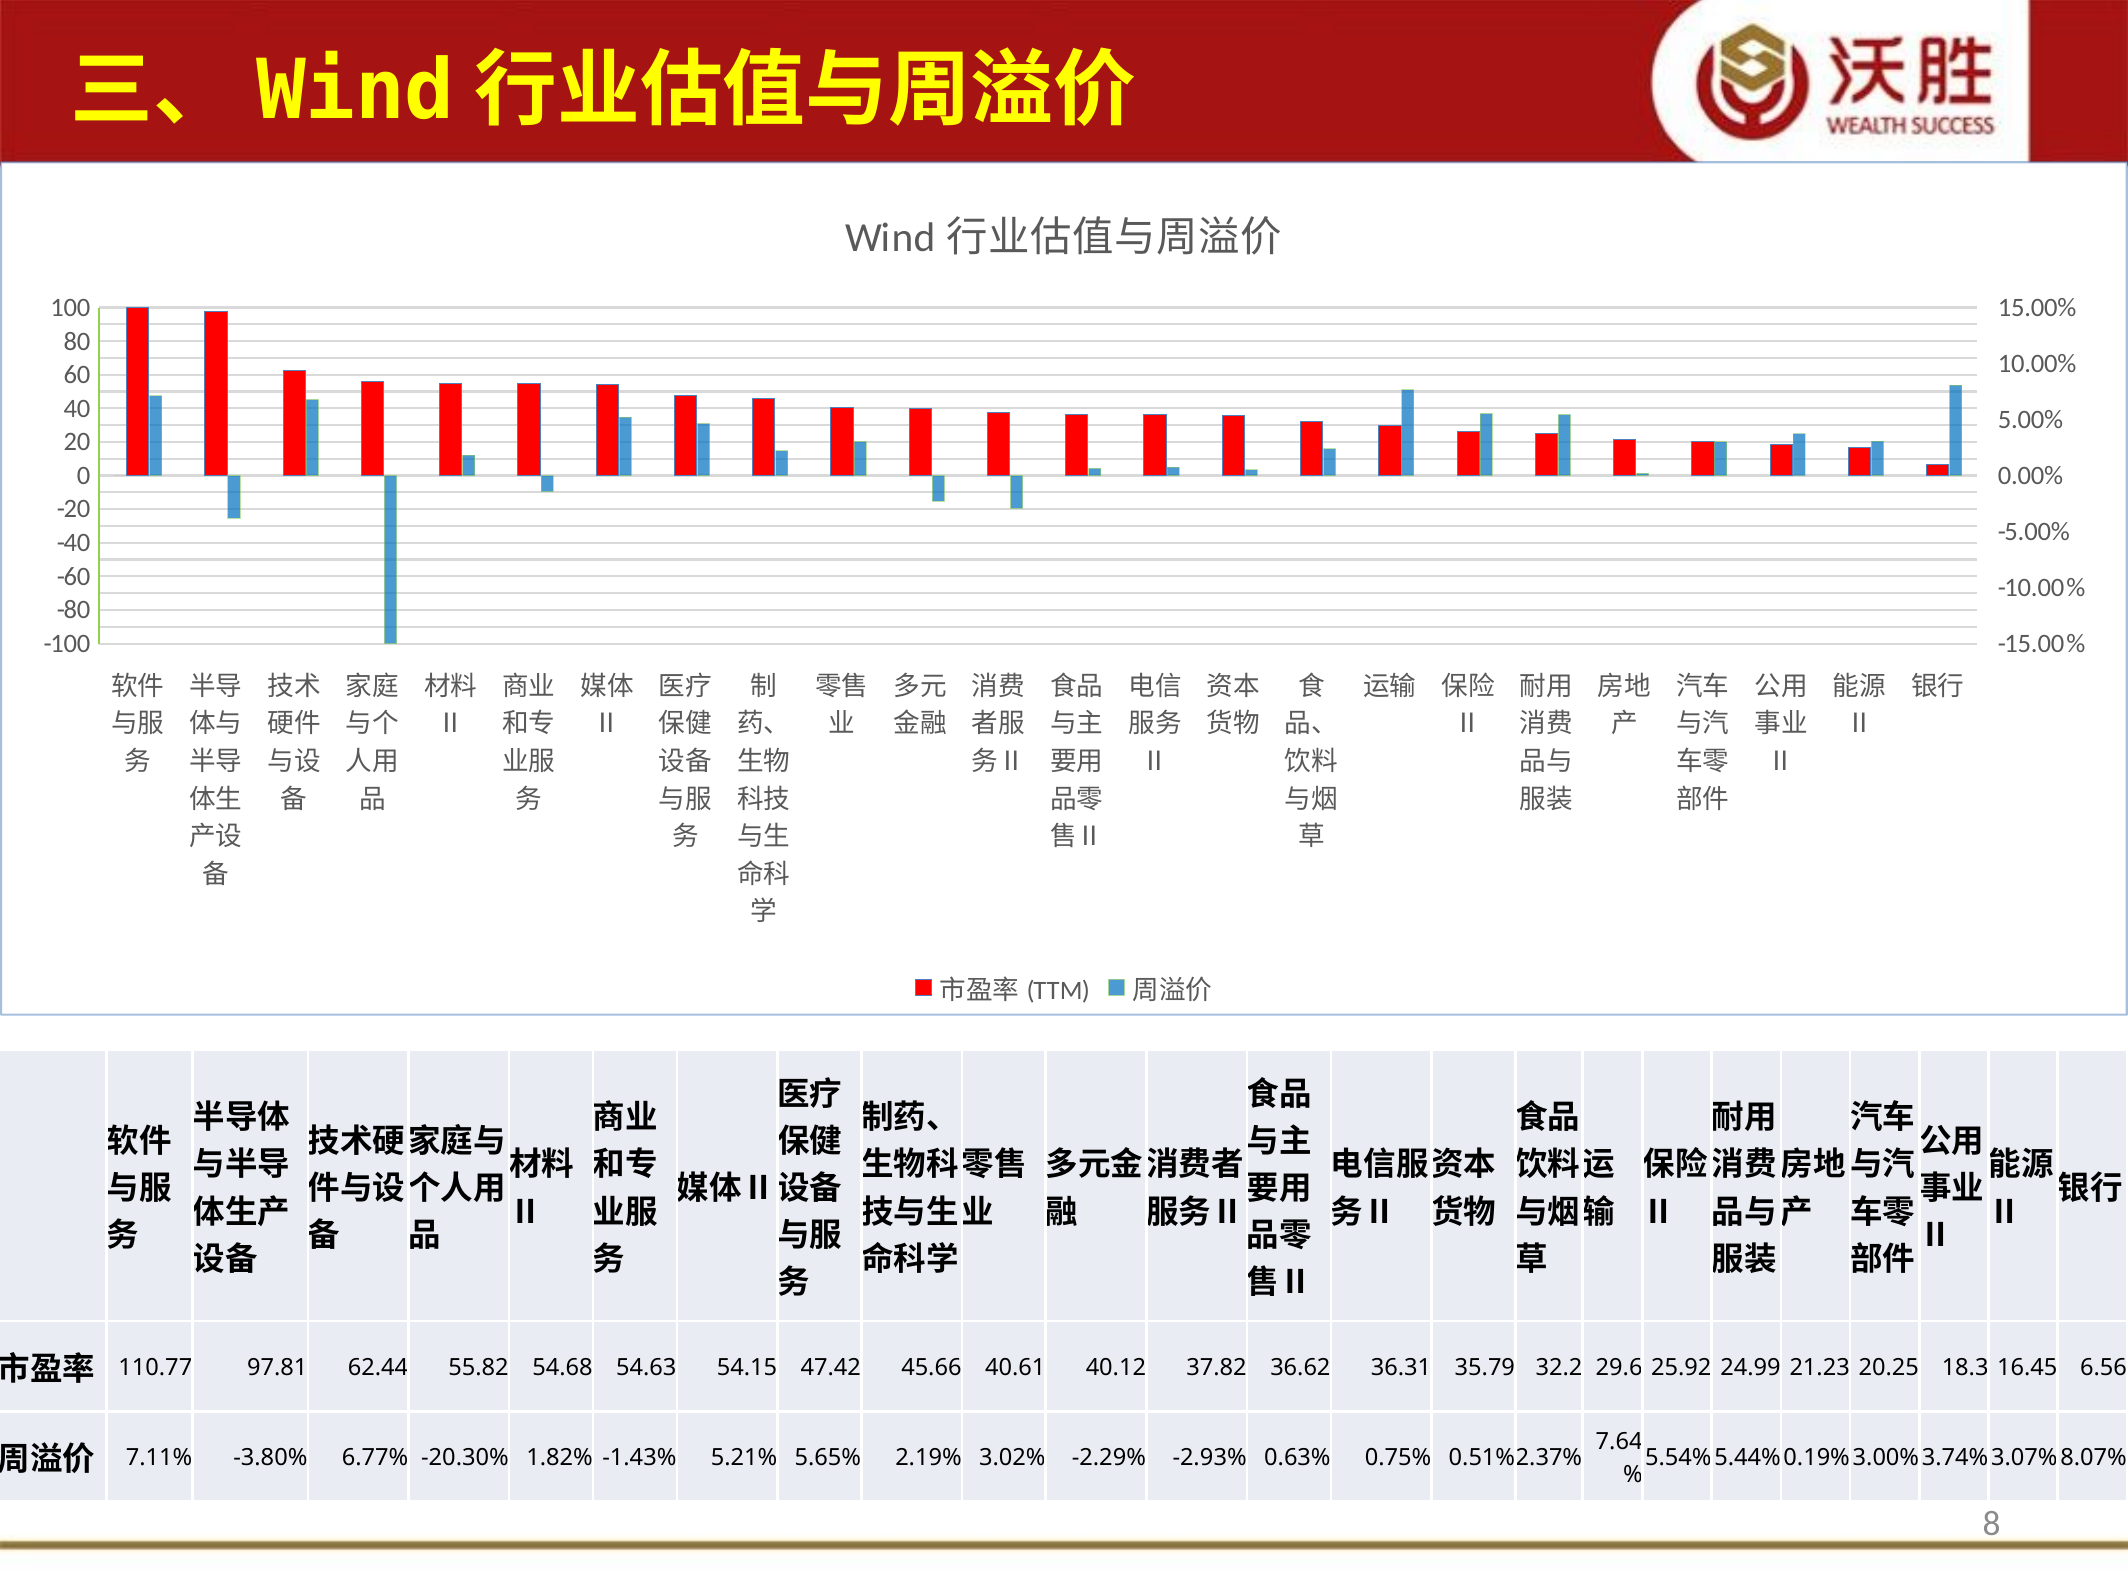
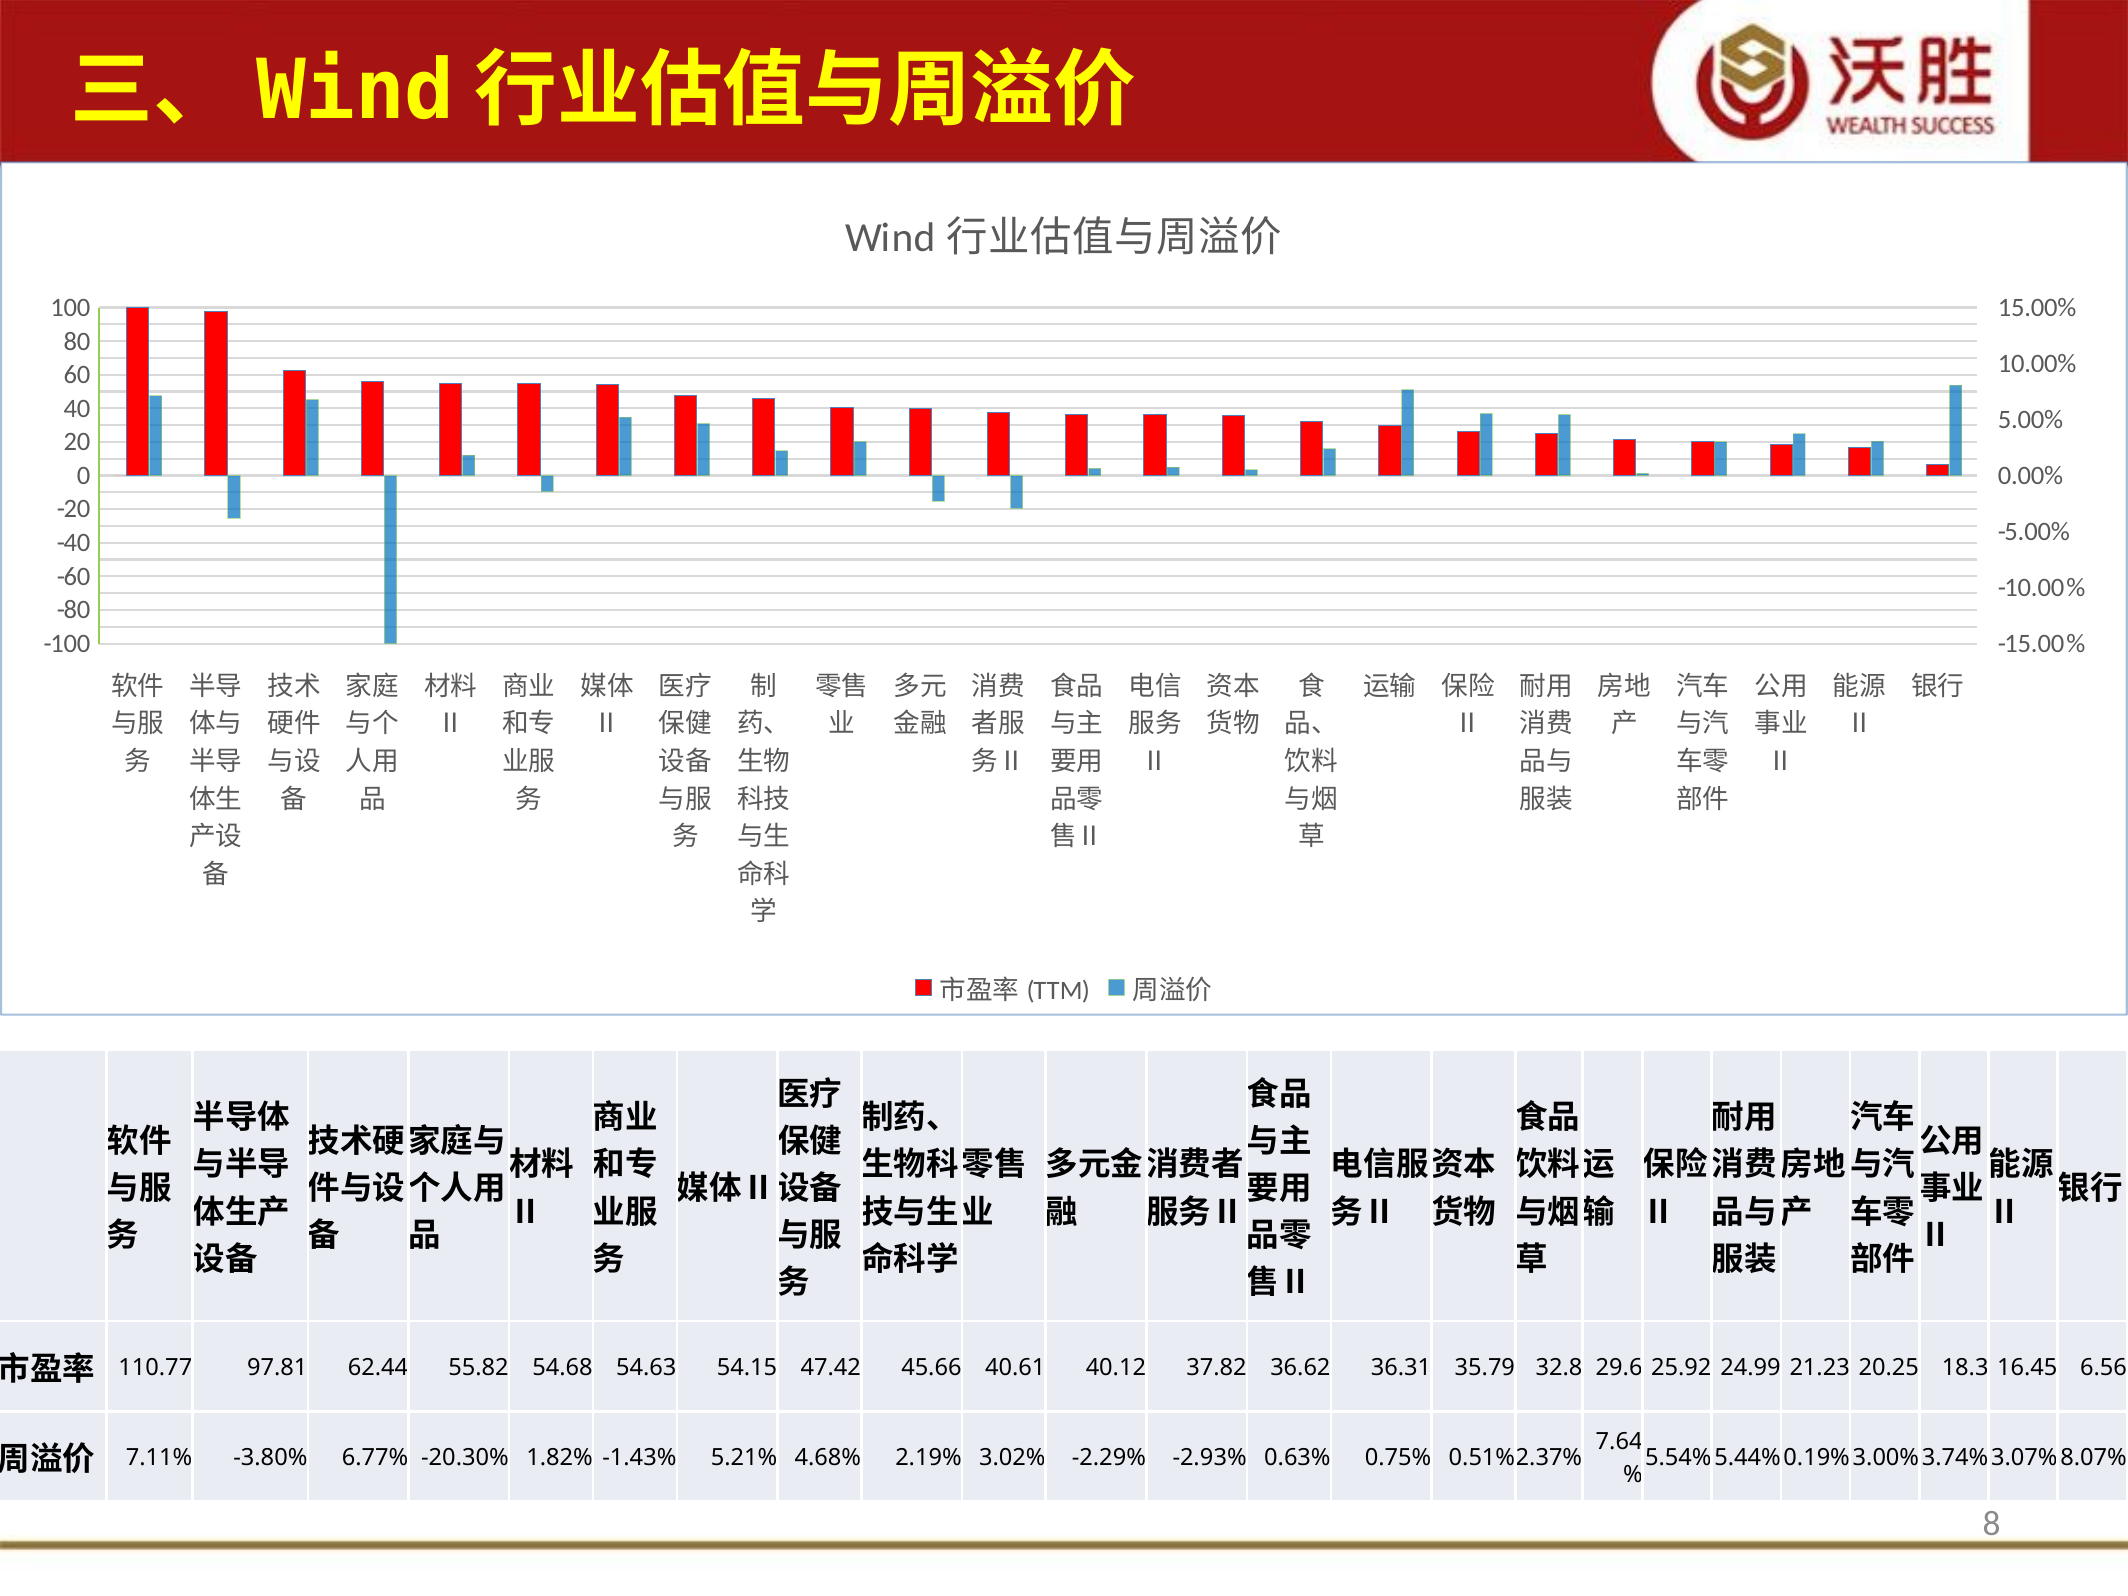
32.2: 32.2 -> 32.8
5.65%: 5.65% -> 4.68%
